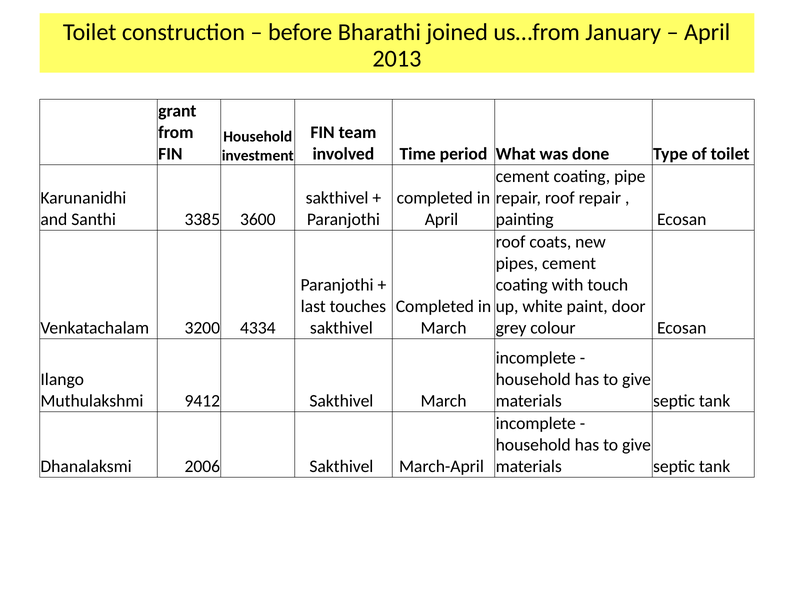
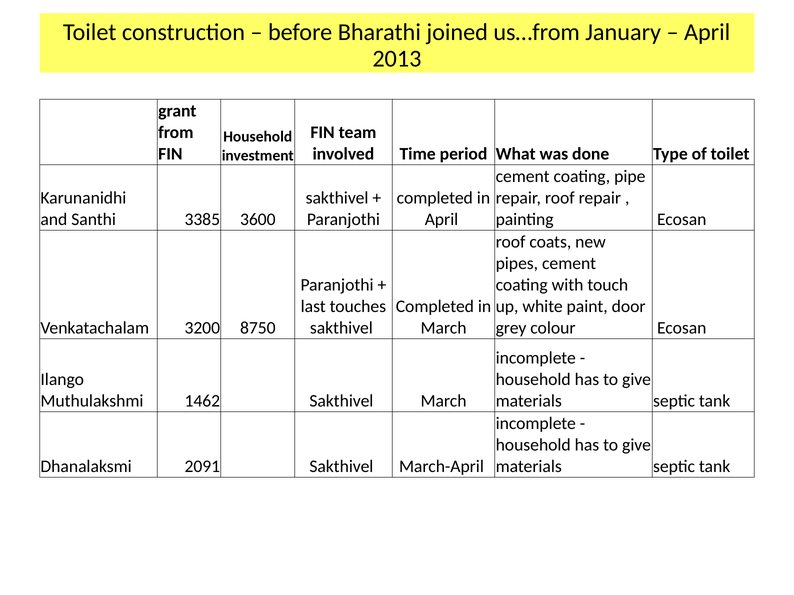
4334: 4334 -> 8750
9412: 9412 -> 1462
2006: 2006 -> 2091
